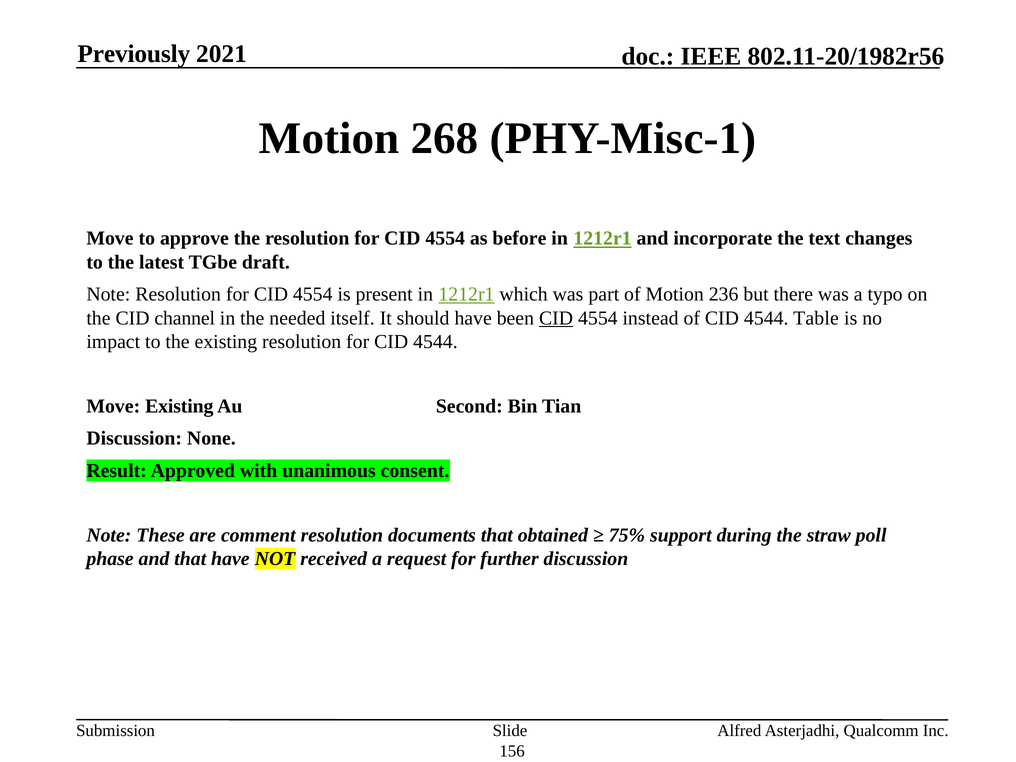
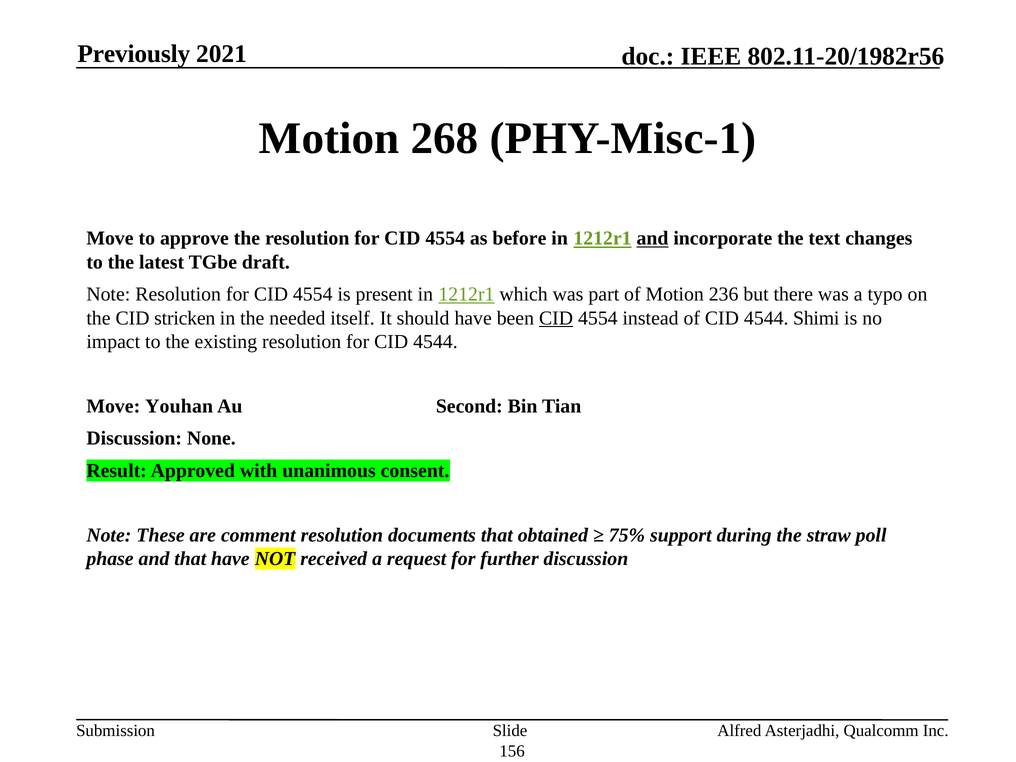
and at (652, 238) underline: none -> present
channel: channel -> stricken
Table: Table -> Shimi
Move Existing: Existing -> Youhan
